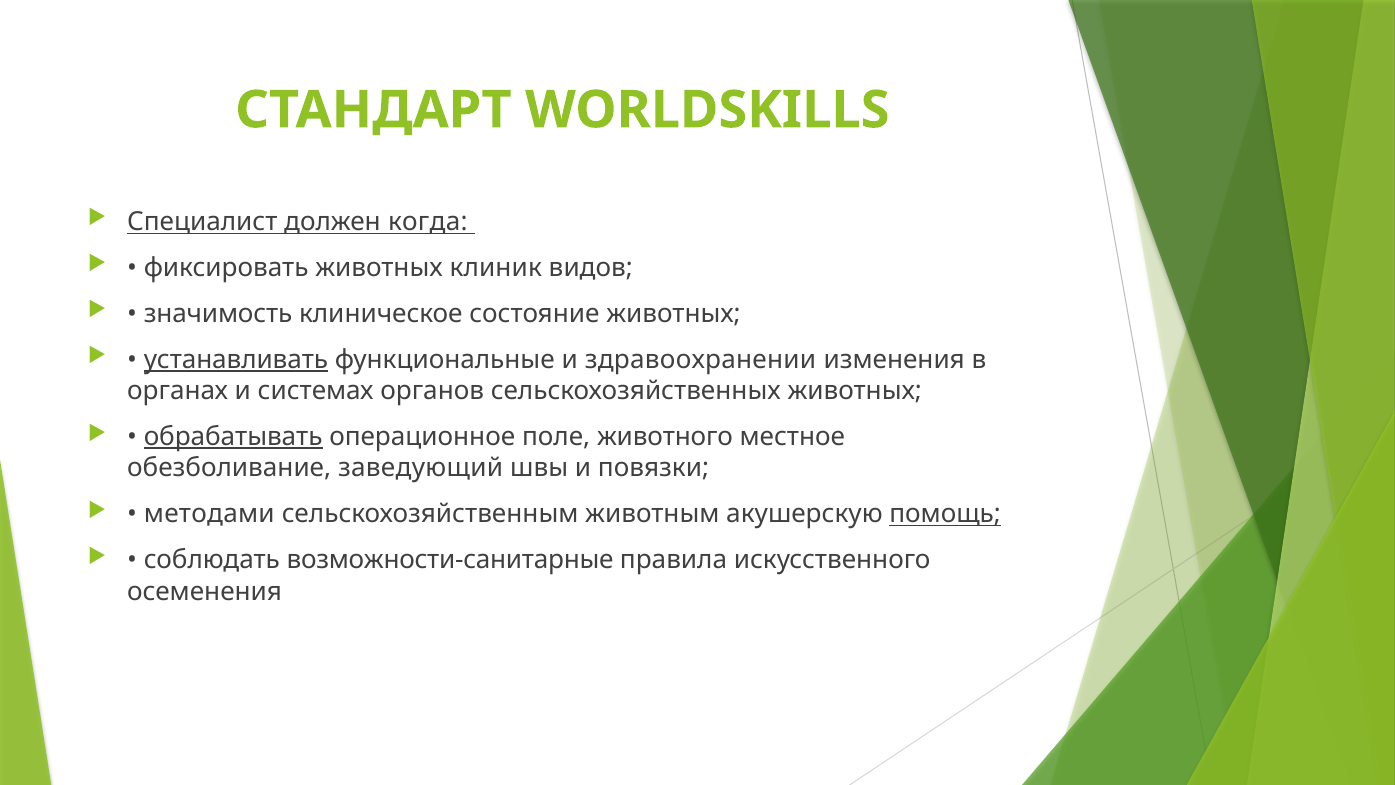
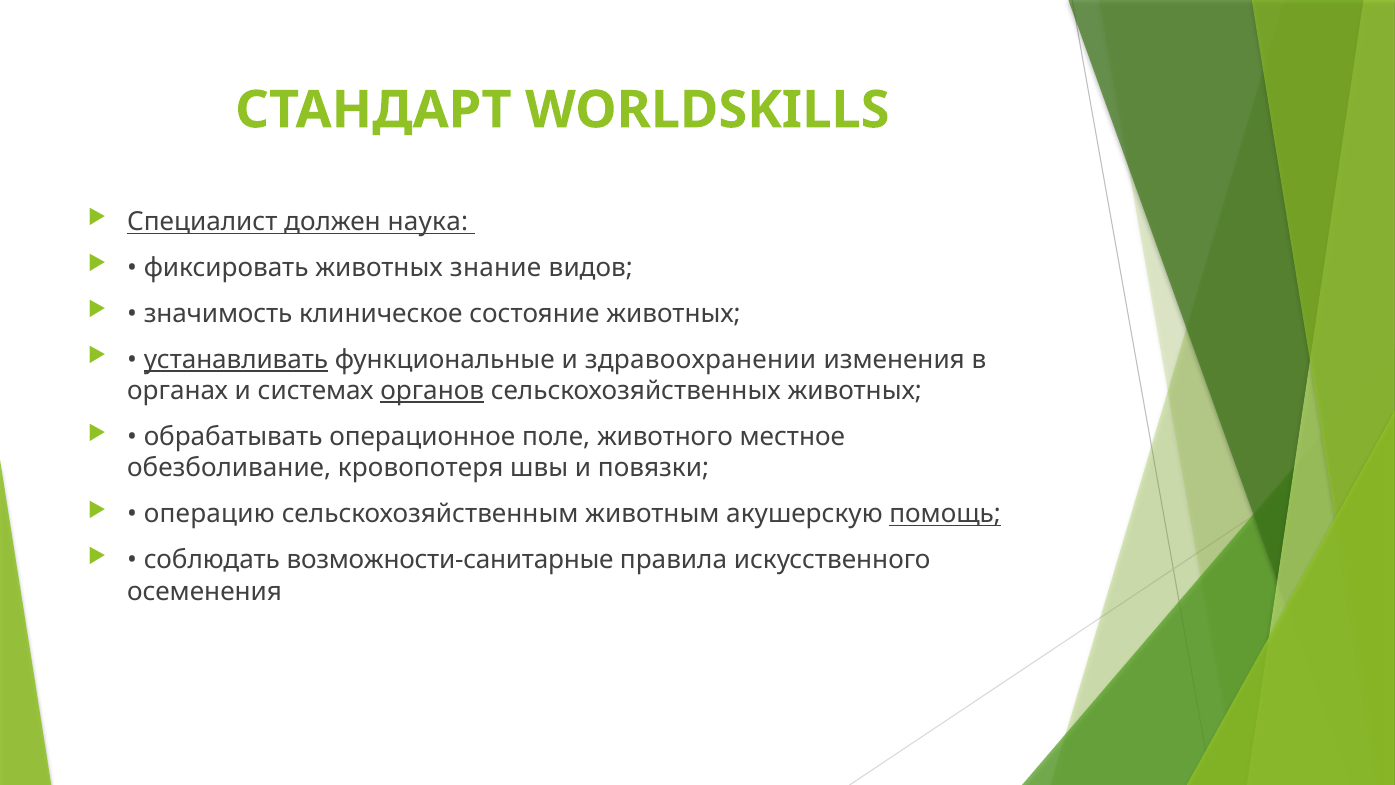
когда: когда -> наука
клиник: клиник -> знание
органов underline: none -> present
обрабатывать underline: present -> none
заведующий: заведующий -> кровопотеря
методами: методами -> операцию
